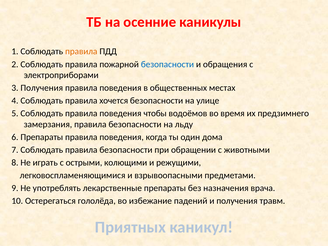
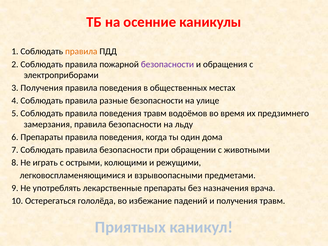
безопасности at (167, 64) colour: blue -> purple
хочется: хочется -> разные
поведения чтобы: чтобы -> травм
